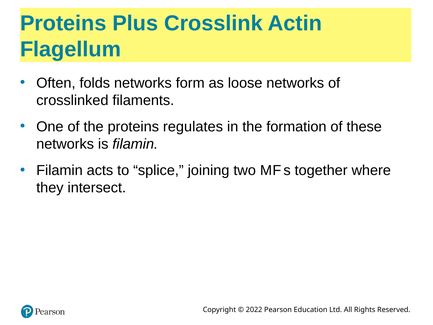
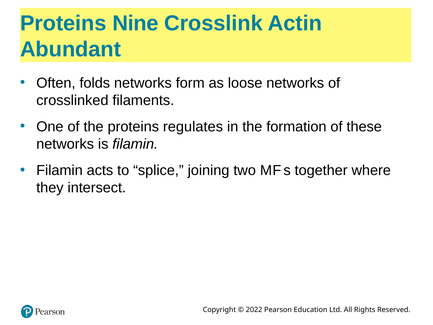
Plus: Plus -> Nine
Flagellum: Flagellum -> Abundant
